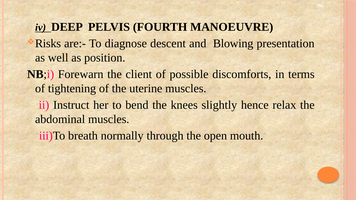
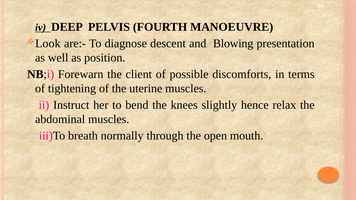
Risks: Risks -> Look
